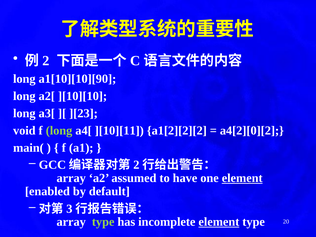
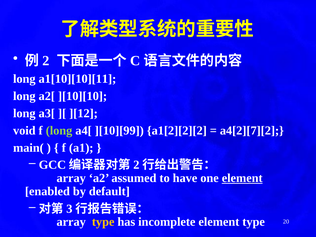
a1[10][10][90: a1[10][10][90 -> a1[10][10][11
][23: ][23 -> ][12
][10][11: ][10][11 -> ][10][99
a4[2][0][2: a4[2][0][2 -> a4[2][7][2
type at (103, 222) colour: light green -> yellow
element at (219, 222) underline: present -> none
